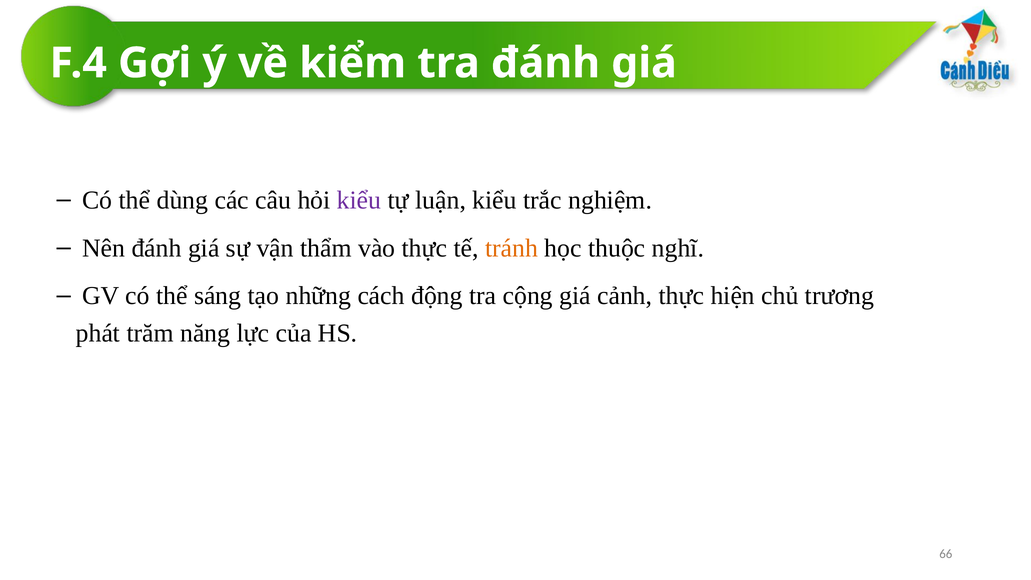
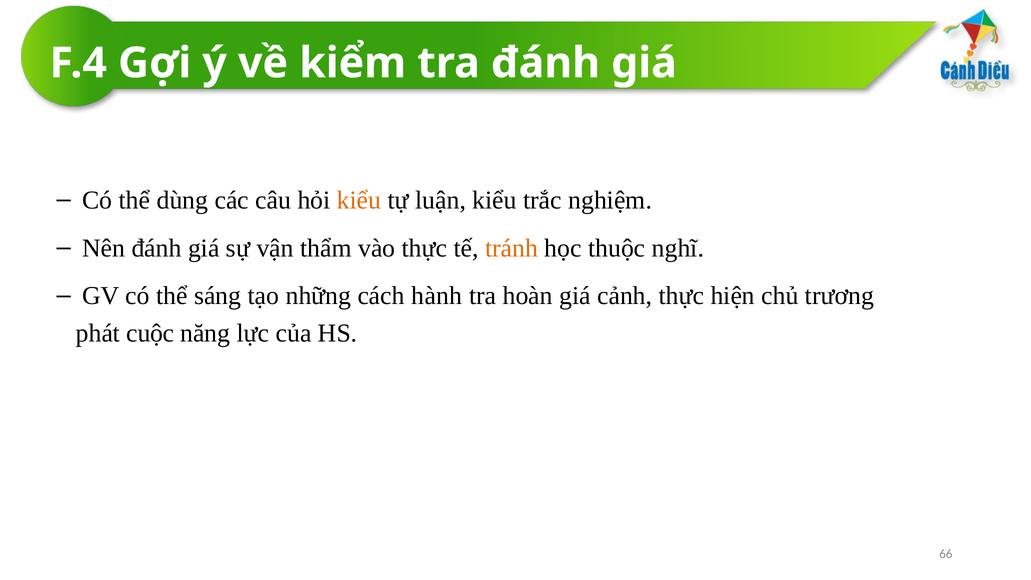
kiểu at (359, 200) colour: purple -> orange
động: động -> hành
cộng: cộng -> hoàn
trăm: trăm -> cuộc
